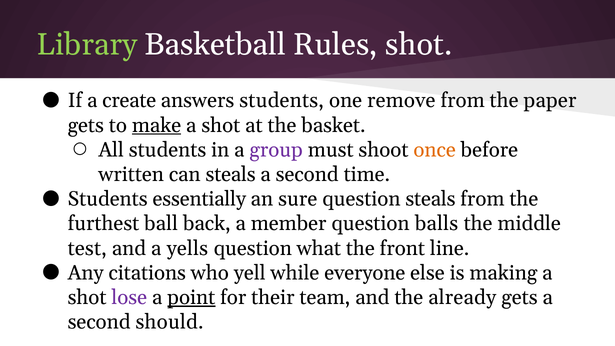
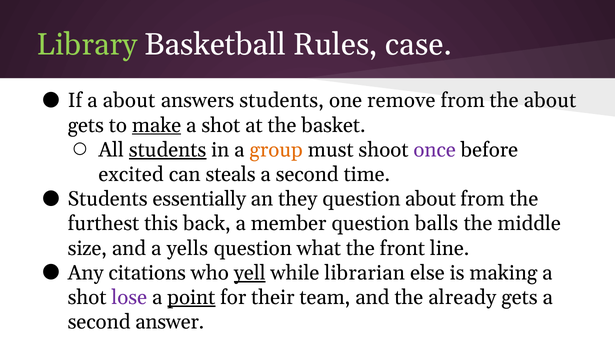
Rules shot: shot -> case
a create: create -> about
the paper: paper -> about
students at (168, 150) underline: none -> present
group colour: purple -> orange
once colour: orange -> purple
written: written -> excited
sure: sure -> they
question steals: steals -> about
ball: ball -> this
test: test -> size
yell underline: none -> present
everyone: everyone -> librarian
should: should -> answer
